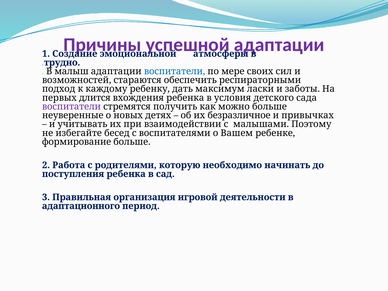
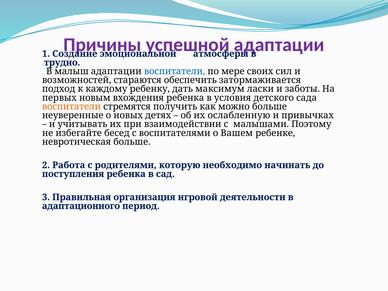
респираторными: респираторными -> затормаживается
длится: длится -> новым
воспитатели at (71, 107) colour: purple -> orange
безразличное: безразличное -> ослабленную
формирование: формирование -> невротическая
